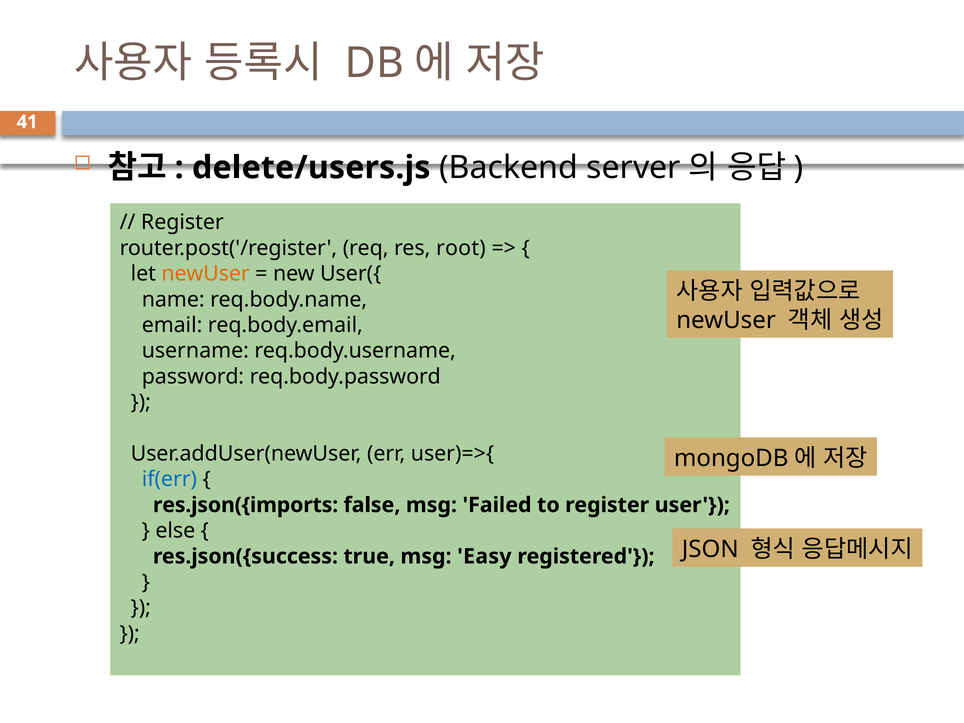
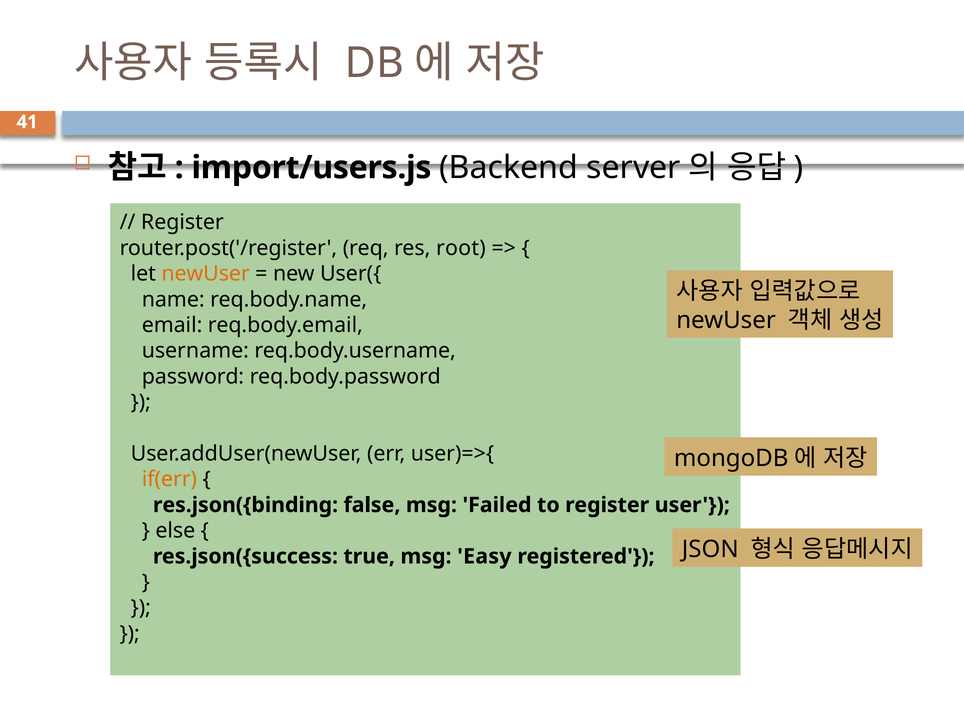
delete/users.js: delete/users.js -> import/users.js
if(err colour: blue -> orange
res.json({imports: res.json({imports -> res.json({binding
